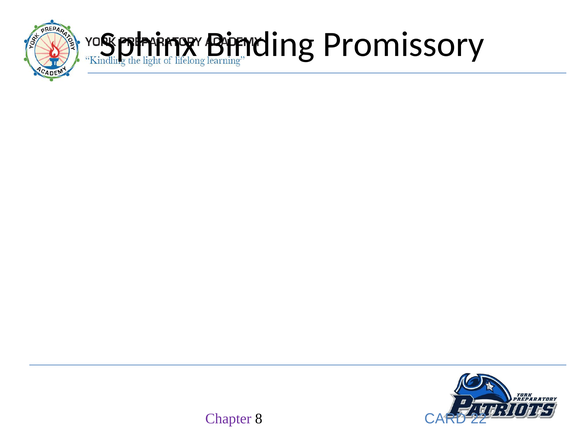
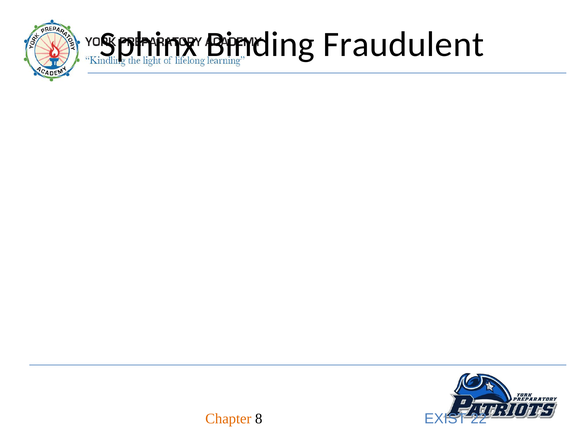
Promissory: Promissory -> Fraudulent
Chapter colour: purple -> orange
CARD: CARD -> EXIST
